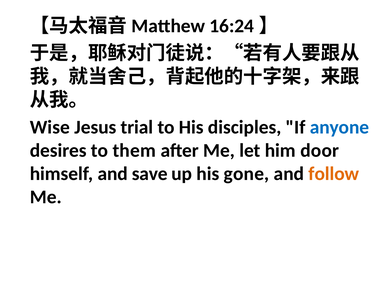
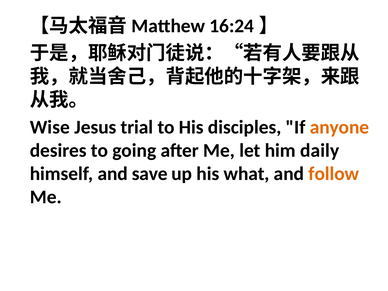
anyone colour: blue -> orange
them: them -> going
door: door -> daily
gone: gone -> what
